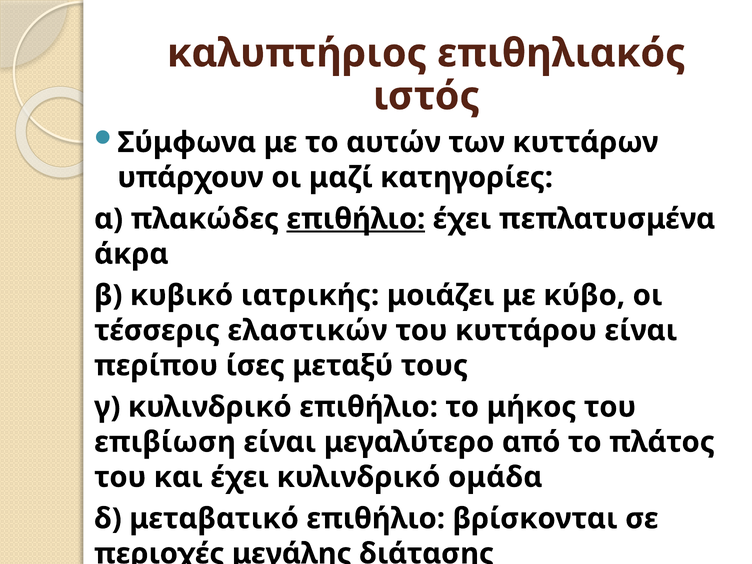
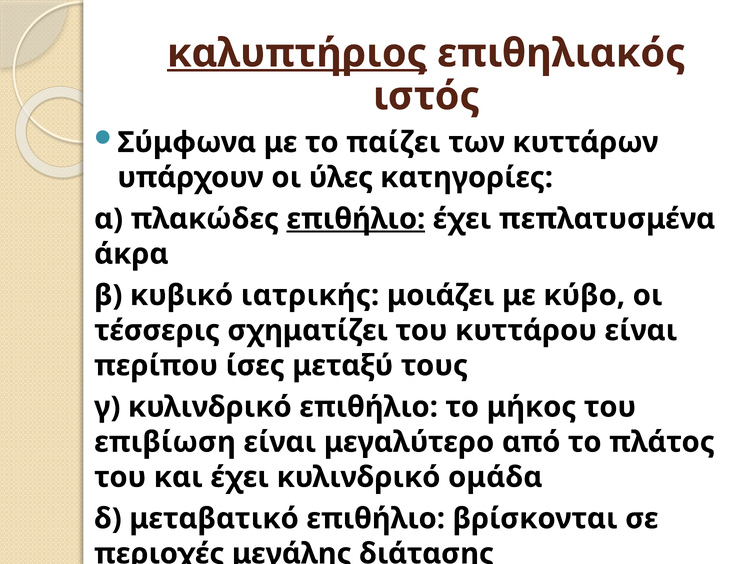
καλυπτήριος underline: none -> present
αυτών: αυτών -> παίζει
μαζί: μαζί -> ύλες
ελαστικών: ελαστικών -> σχηματίζει
